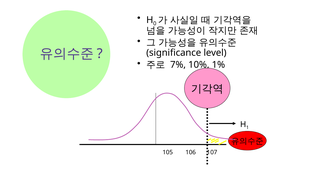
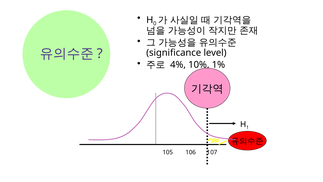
7%: 7% -> 4%
